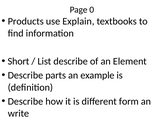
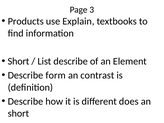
0: 0 -> 3
parts: parts -> form
example: example -> contrast
form: form -> does
write at (18, 113): write -> short
